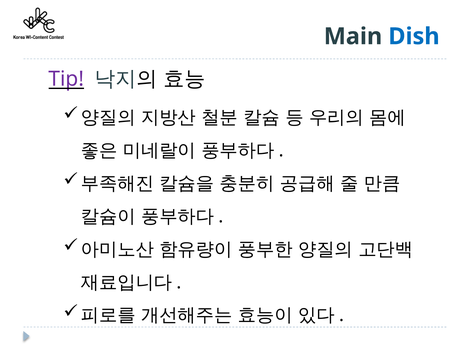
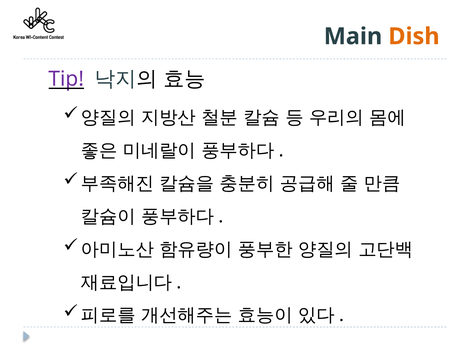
Dish colour: blue -> orange
